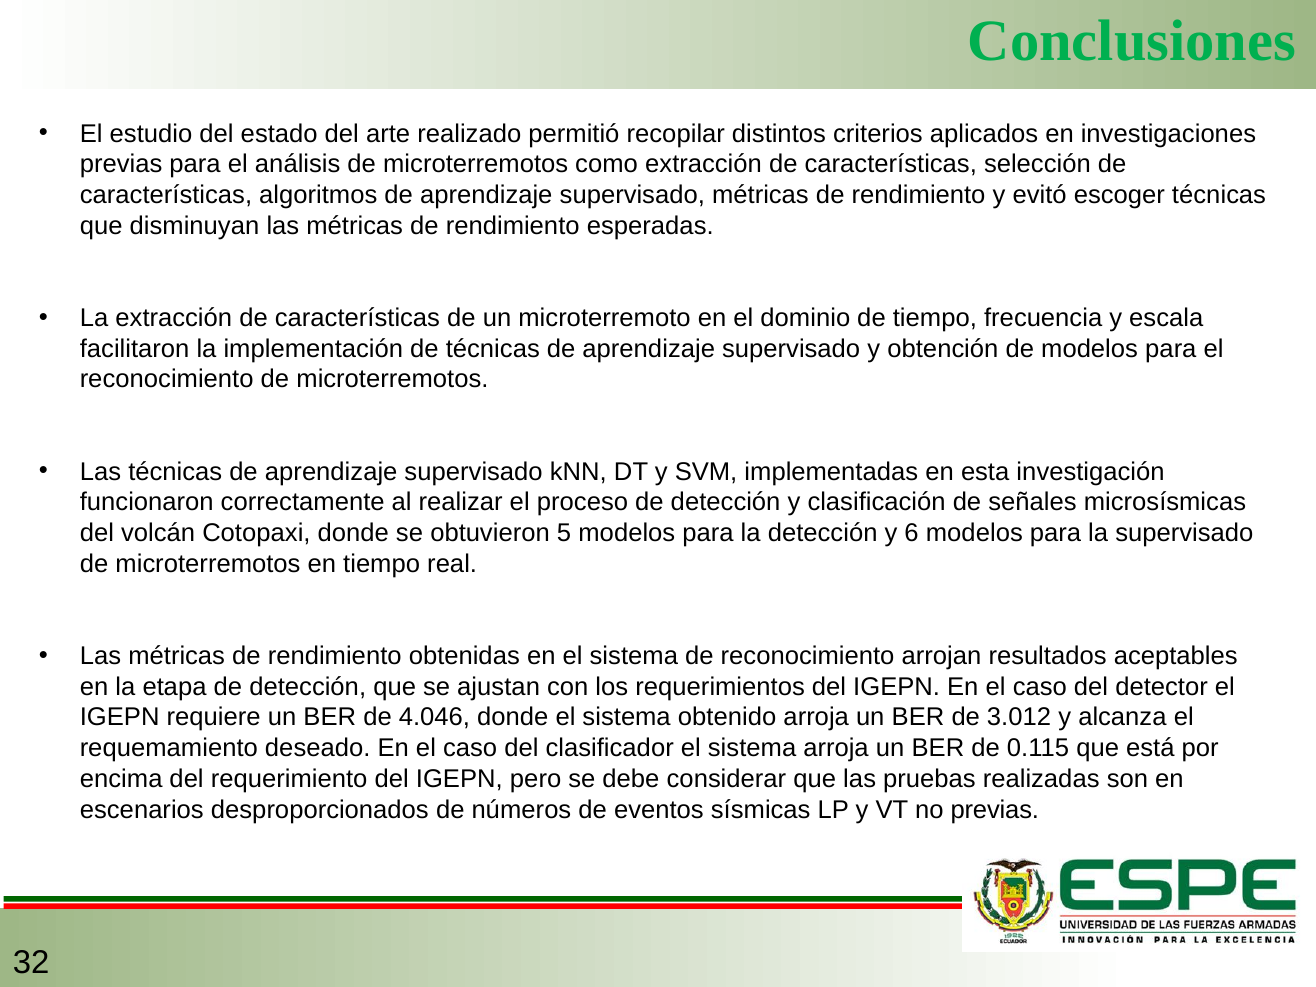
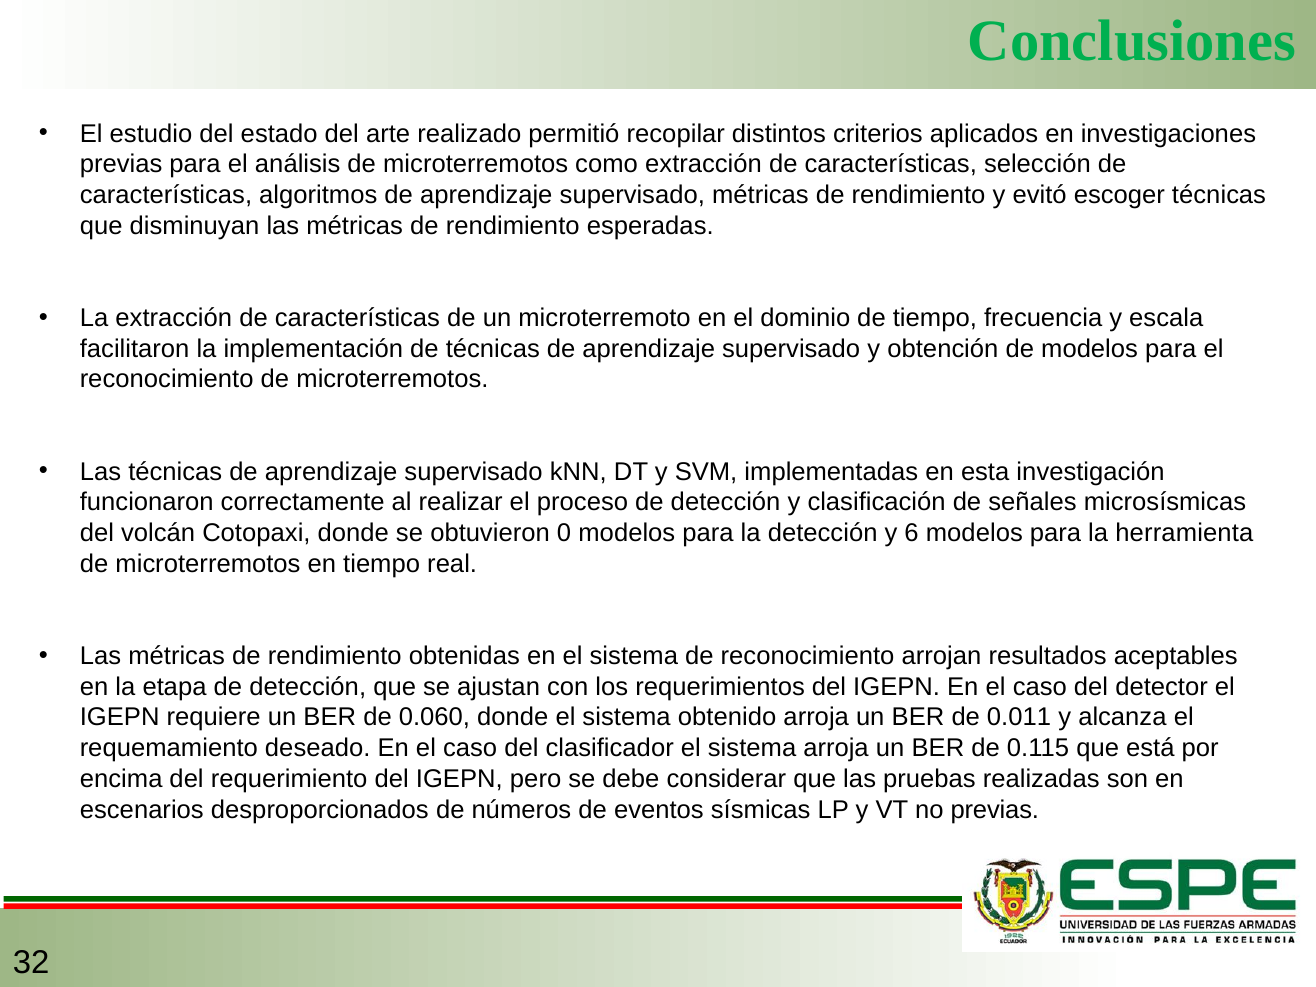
5: 5 -> 0
la supervisado: supervisado -> herramienta
4.046: 4.046 -> 0.060
3.012: 3.012 -> 0.011
